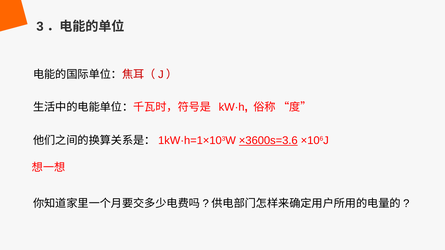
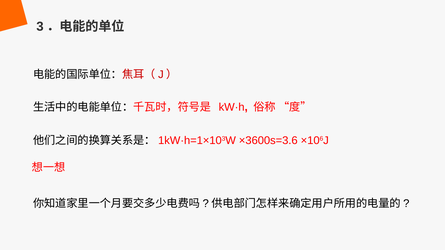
×3600s=3.6 underline: present -> none
